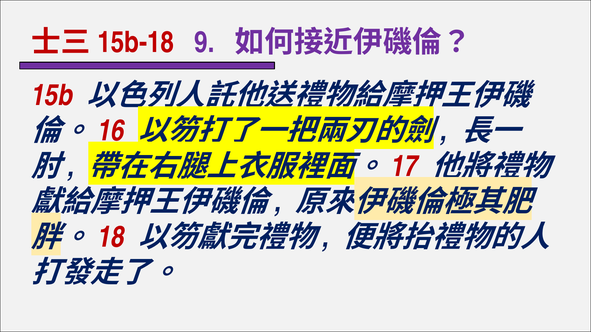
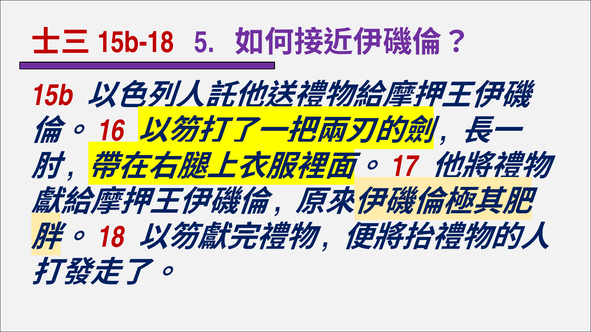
9: 9 -> 5
